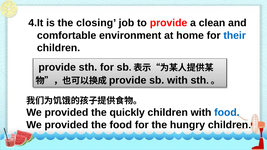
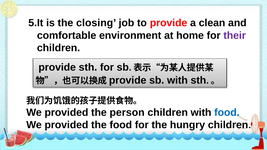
4.It: 4.It -> 5.It
their colour: blue -> purple
quickly: quickly -> person
